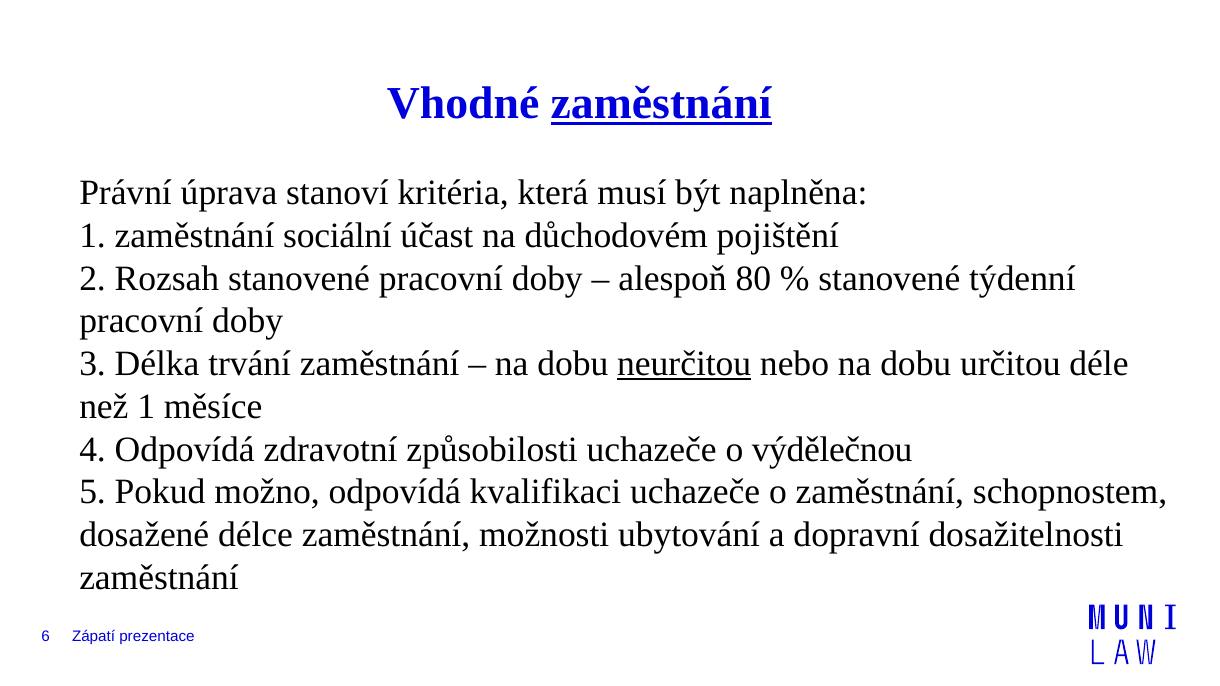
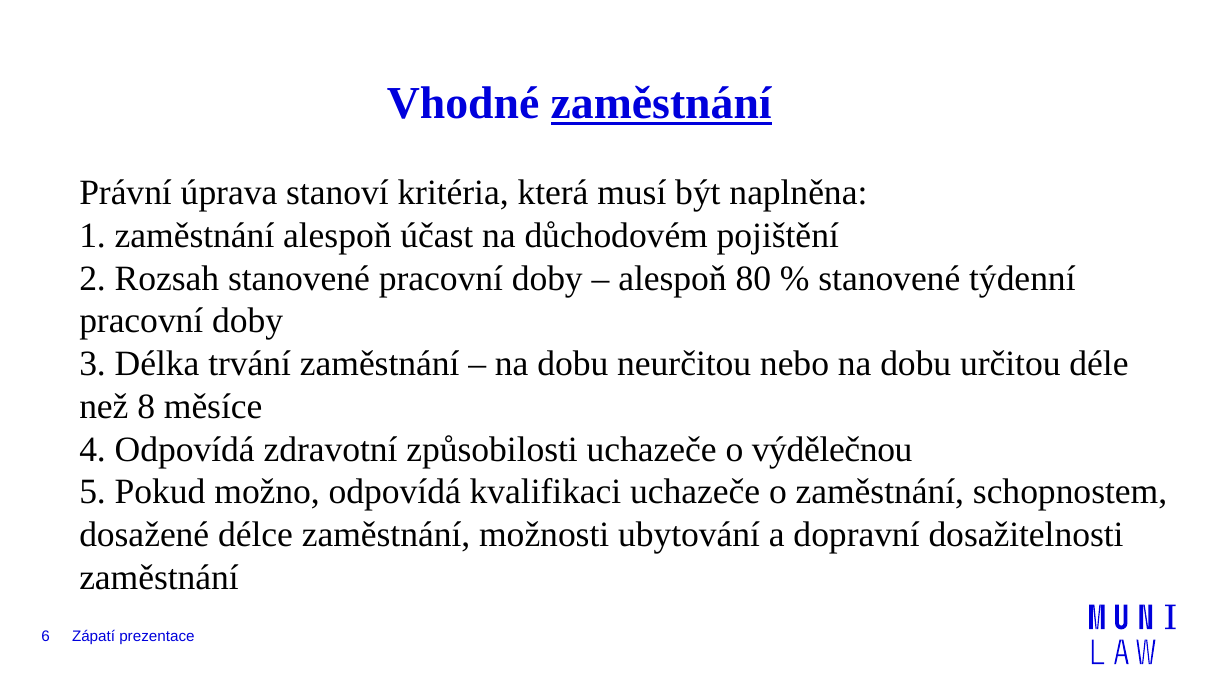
zaměstnání sociální: sociální -> alespoň
neurčitou underline: present -> none
než 1: 1 -> 8
